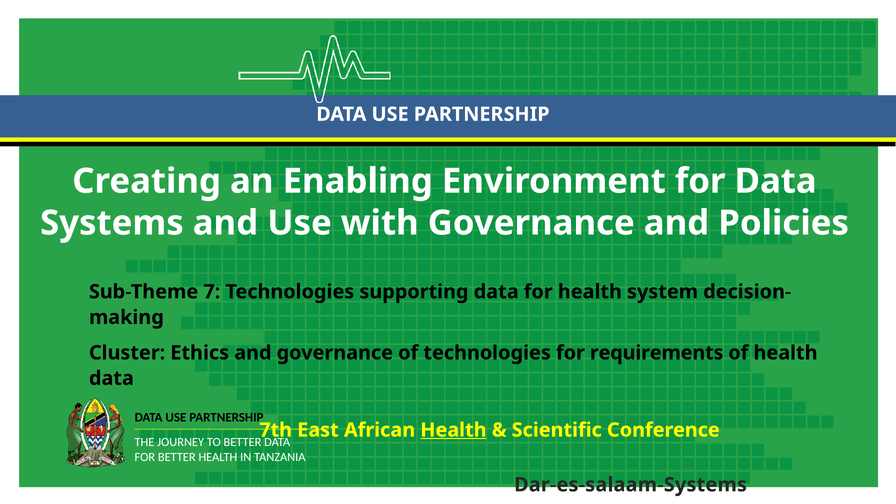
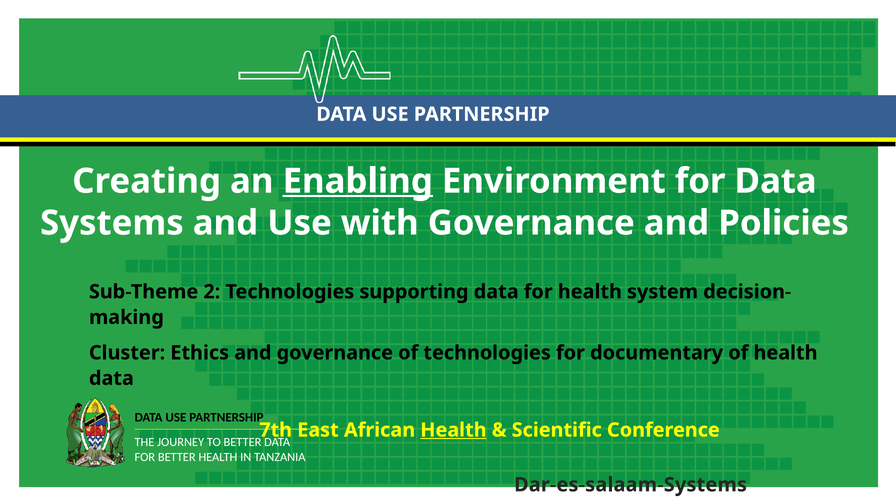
Enabling underline: none -> present
7: 7 -> 2
requirements: requirements -> documentary
